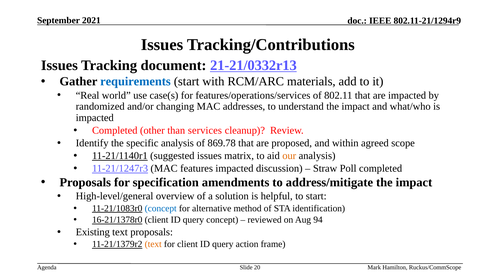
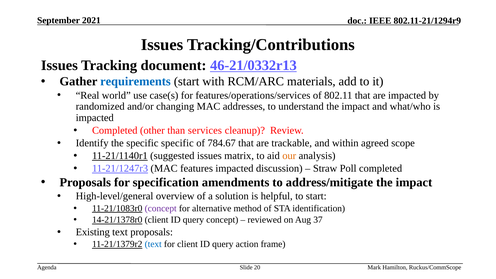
21-21/0332r13: 21-21/0332r13 -> 46-21/0332r13
specific analysis: analysis -> specific
869.78: 869.78 -> 784.67
proposed: proposed -> trackable
concept at (161, 208) colour: blue -> purple
16-21/1378r0: 16-21/1378r0 -> 14-21/1378r0
94: 94 -> 37
text at (153, 244) colour: orange -> blue
